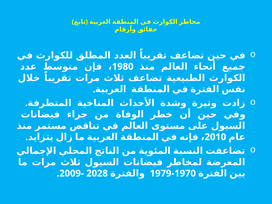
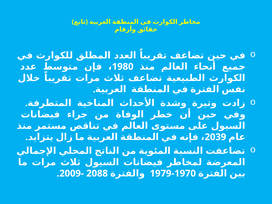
2010: 2010 -> 2039
2028: 2028 -> 2088
